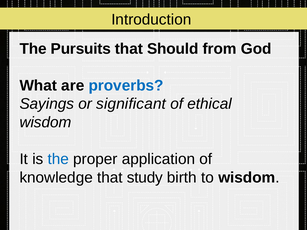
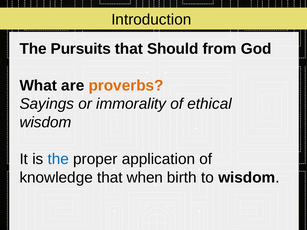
proverbs colour: blue -> orange
significant: significant -> immorality
study: study -> when
